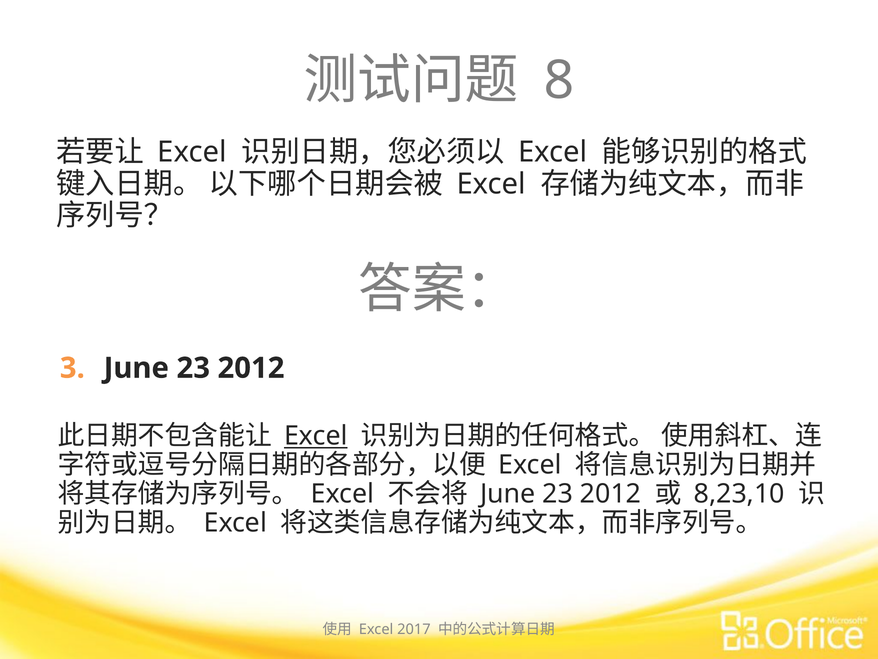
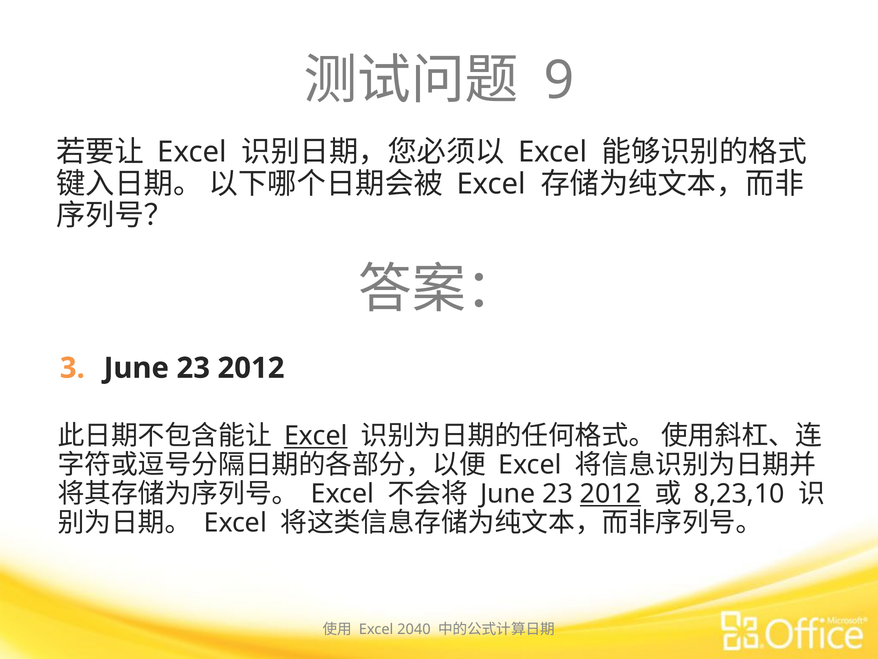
8: 8 -> 9
2012 at (611, 494) underline: none -> present
2017: 2017 -> 2040
